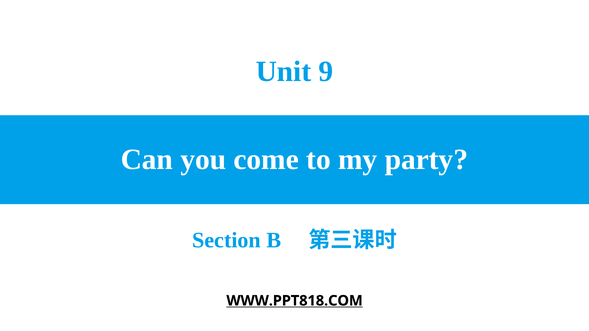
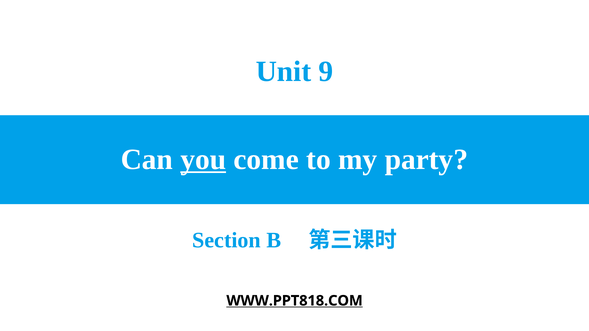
you underline: none -> present
